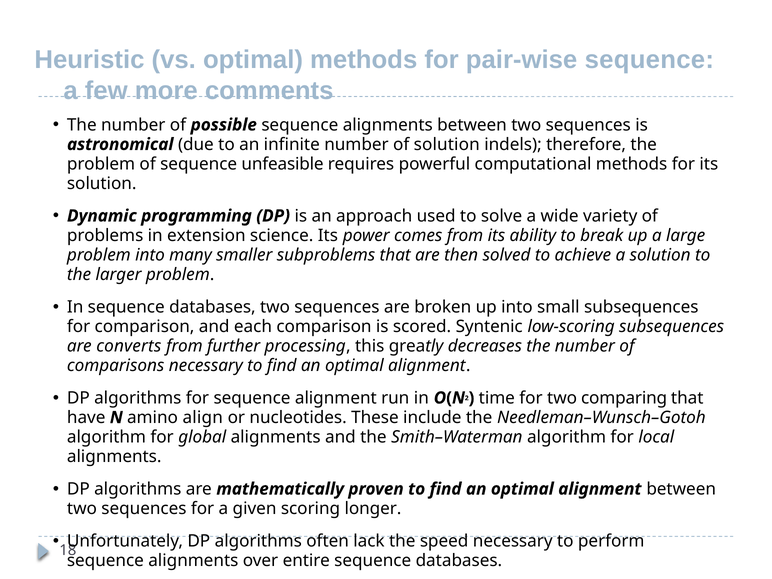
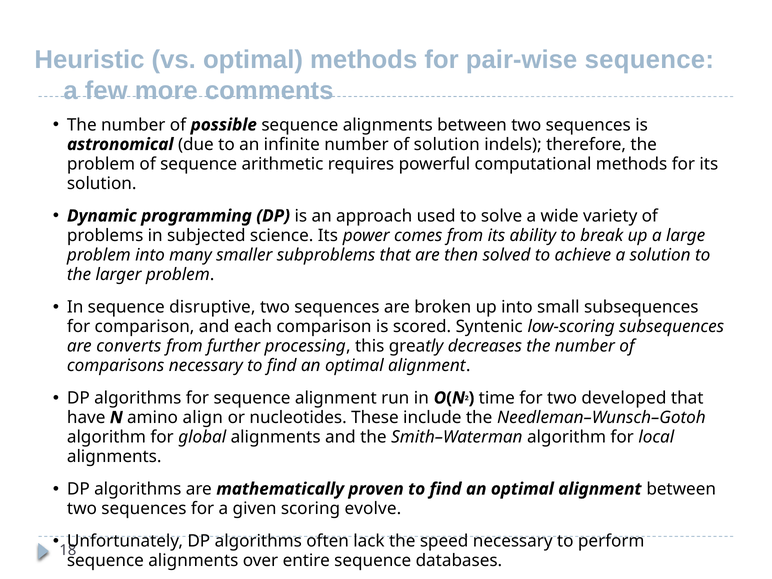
unfeasible: unfeasible -> arithmetic
extension: extension -> subjected
In sequence databases: databases -> disruptive
comparing: comparing -> developed
longer: longer -> evolve
